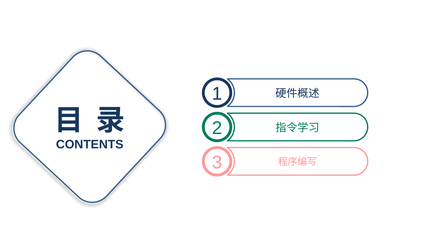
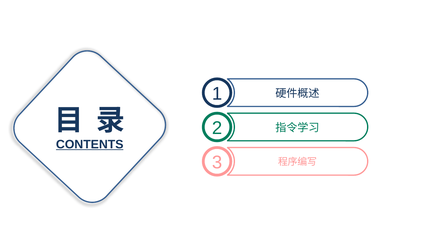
CONTENTS underline: none -> present
